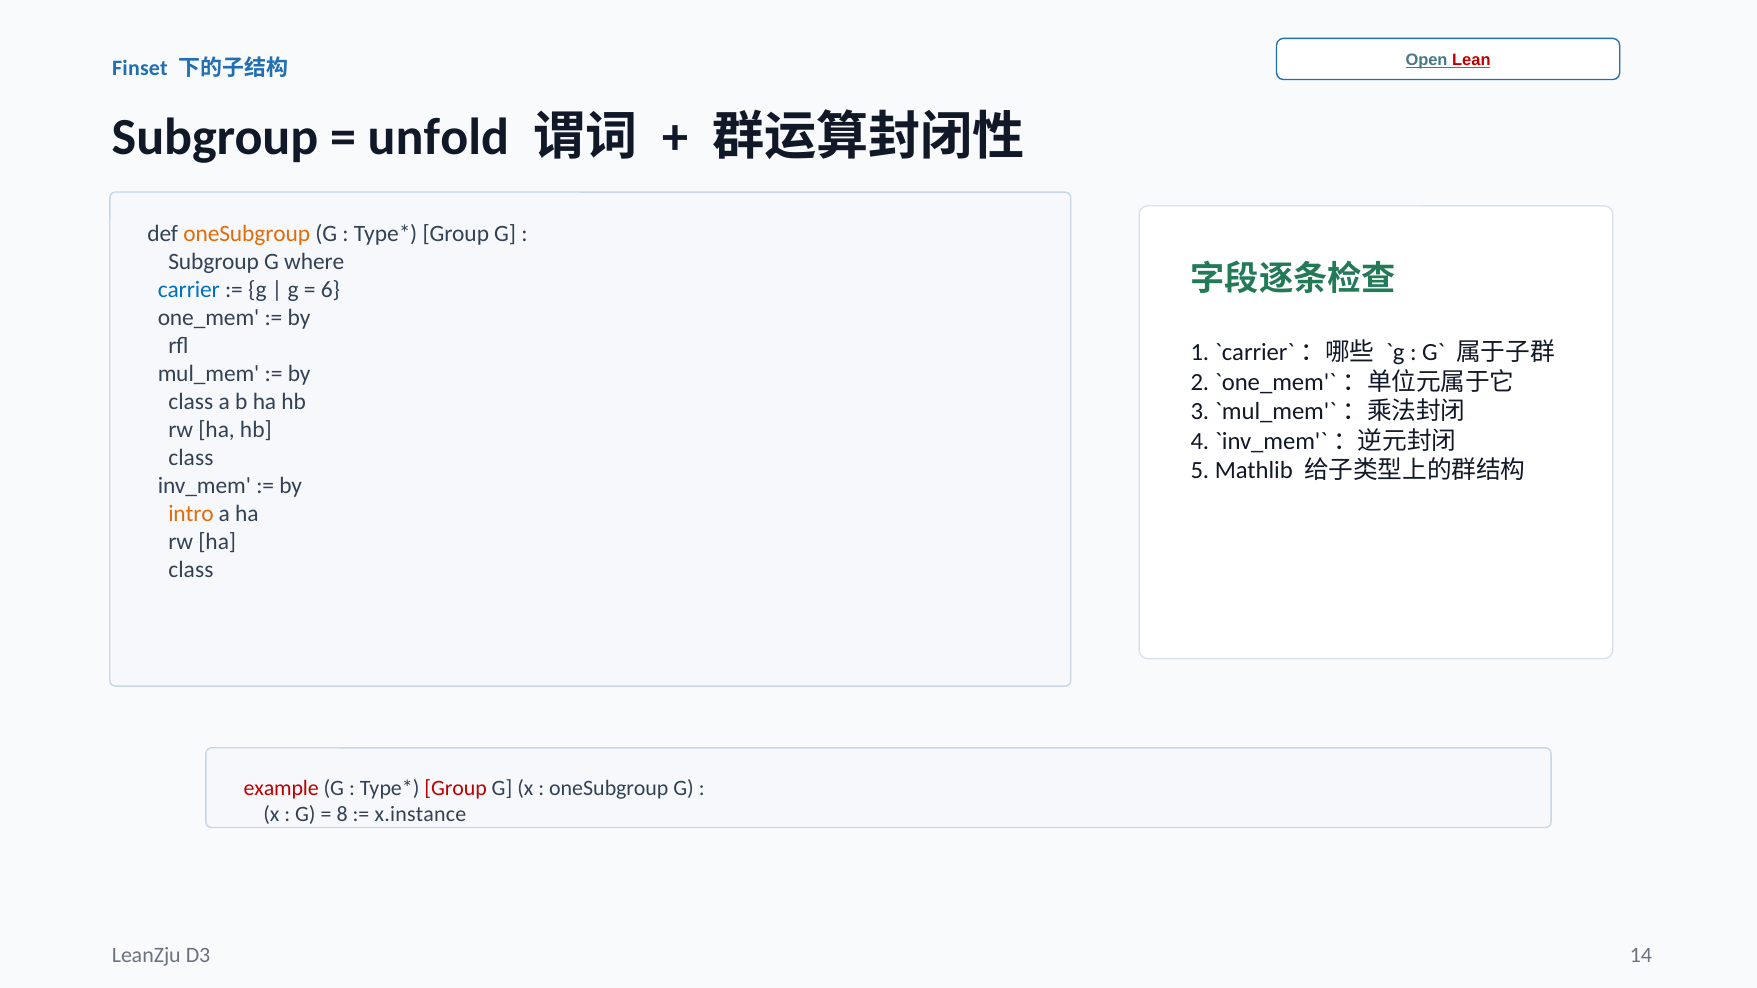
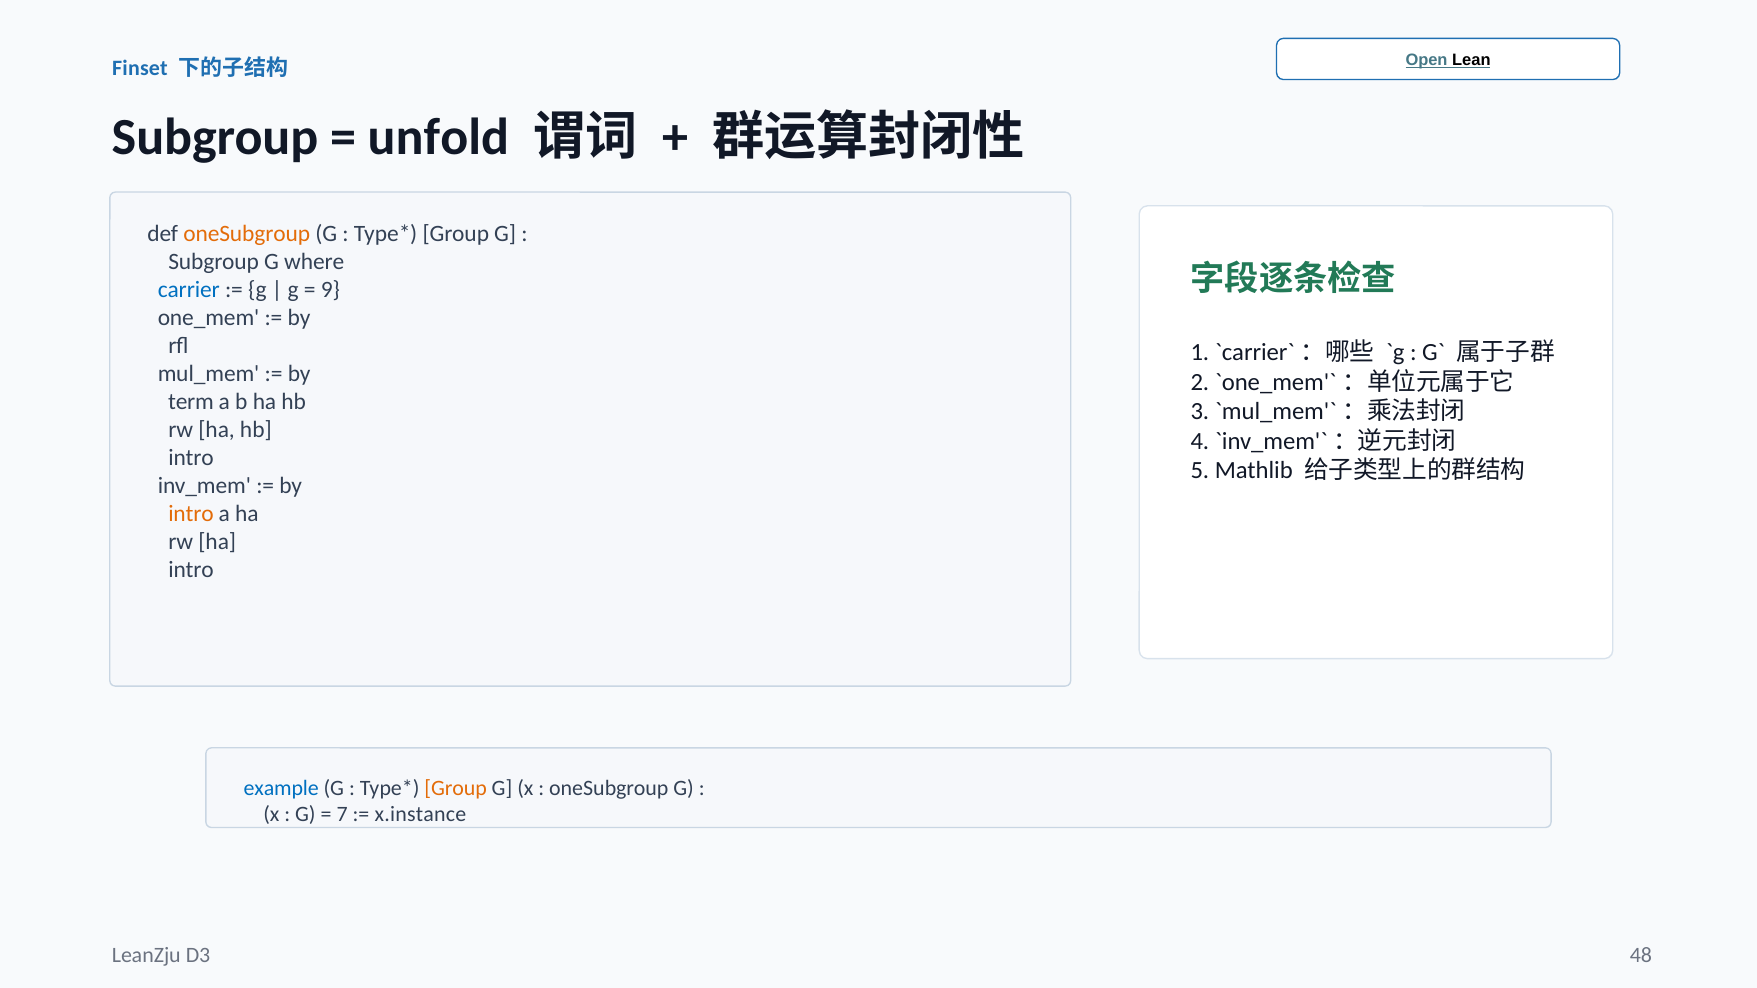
Lean colour: red -> black
6: 6 -> 9
class at (191, 402): class -> term
class at (191, 458): class -> intro
class at (191, 570): class -> intro
example colour: red -> blue
Group at (456, 788) colour: red -> orange
8: 8 -> 7
14: 14 -> 48
